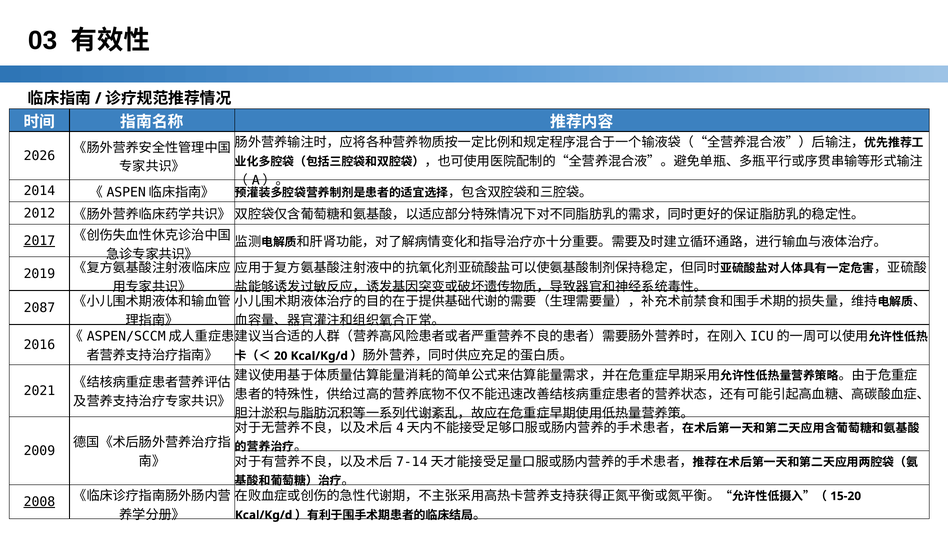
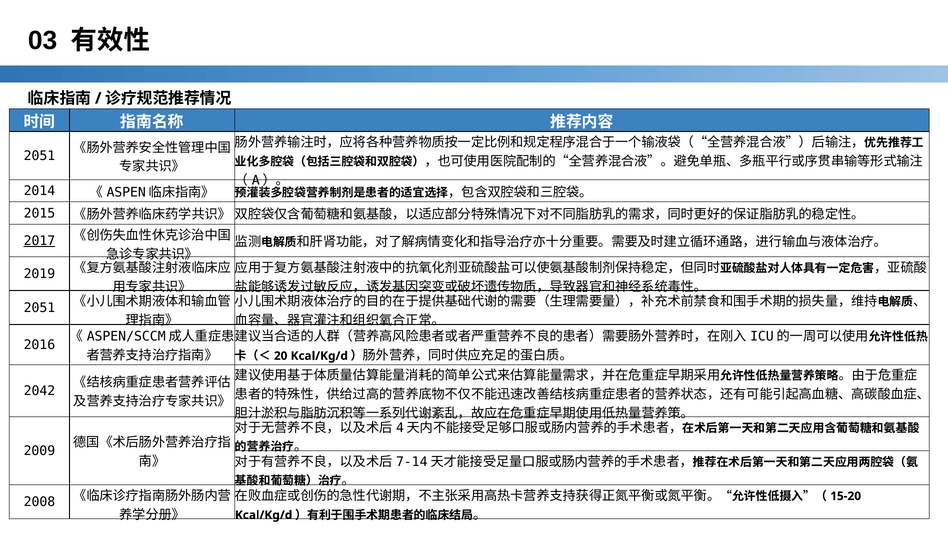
2026 at (39, 156): 2026 -> 2051
2012: 2012 -> 2015
2087 at (39, 308): 2087 -> 2051
2021: 2021 -> 2042
2008 underline: present -> none
